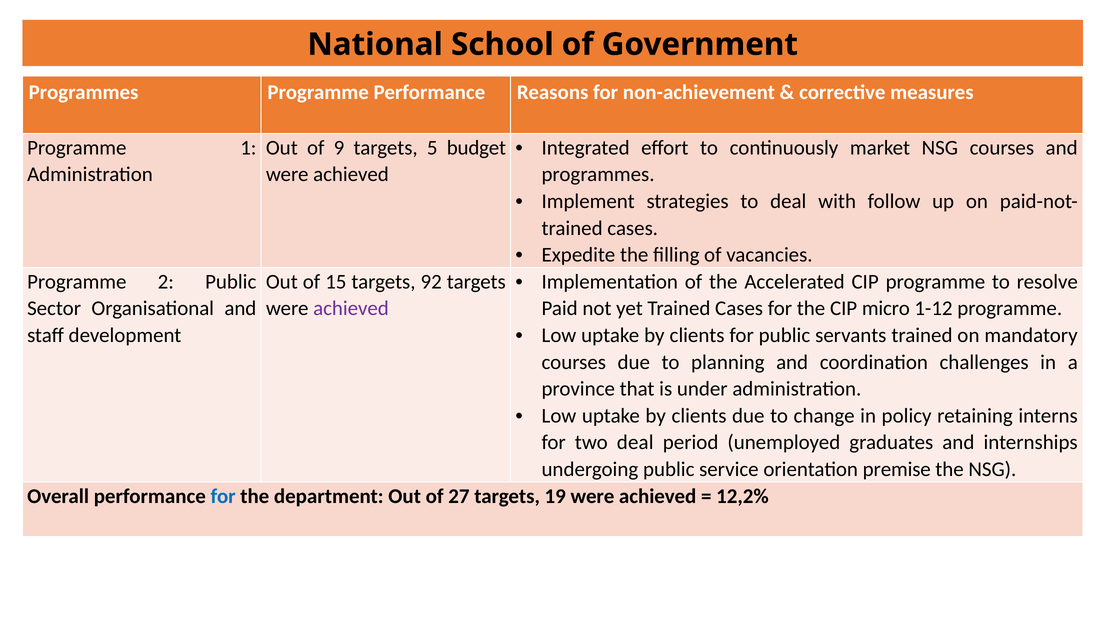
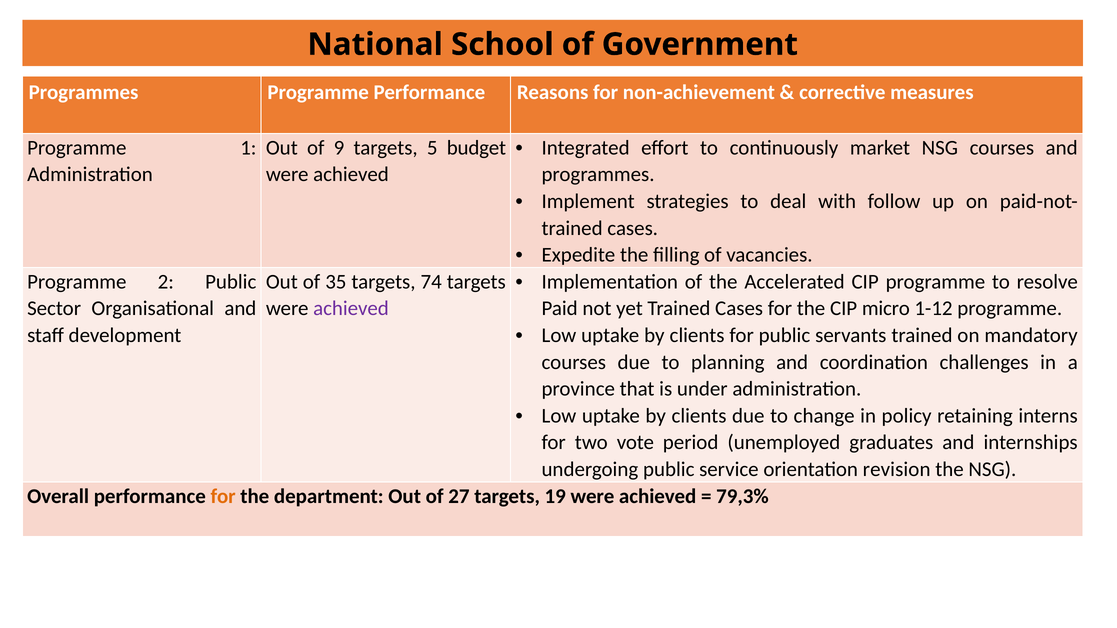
15: 15 -> 35
92: 92 -> 74
two deal: deal -> vote
premise: premise -> revision
for at (223, 496) colour: blue -> orange
12,2%: 12,2% -> 79,3%
